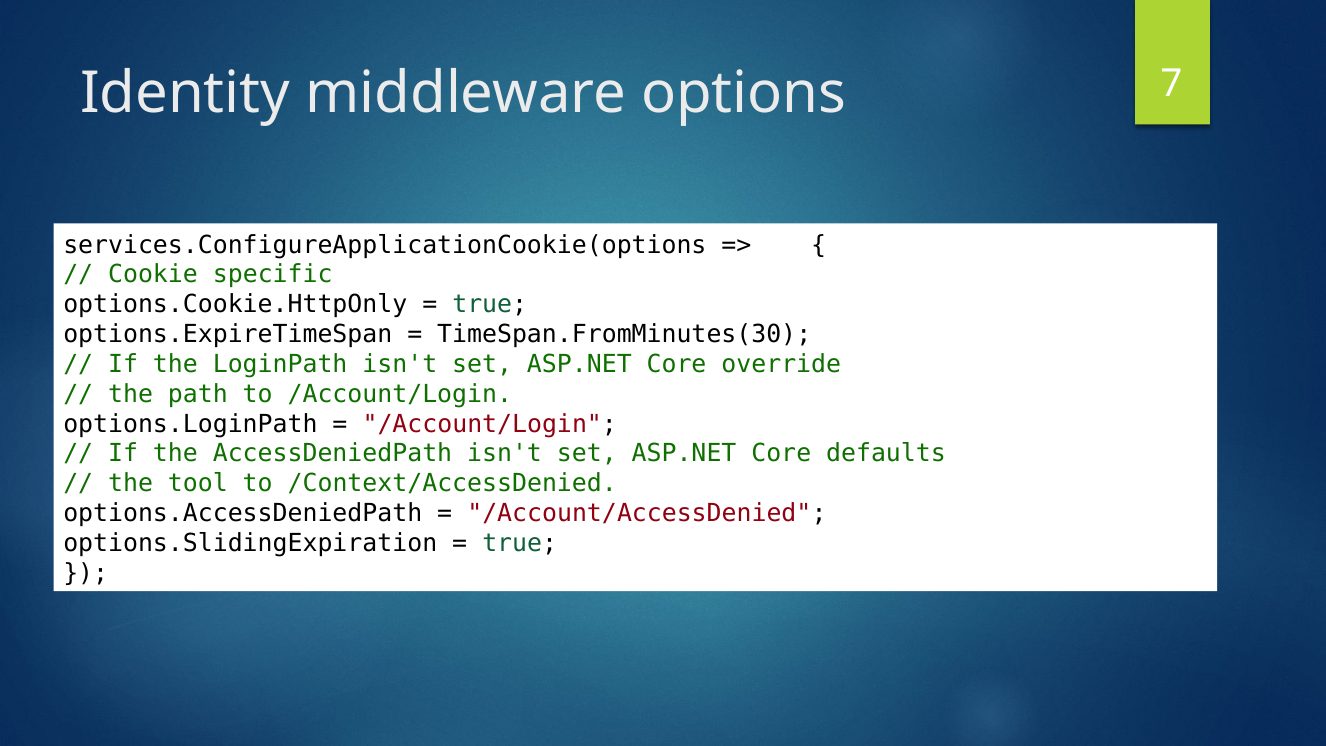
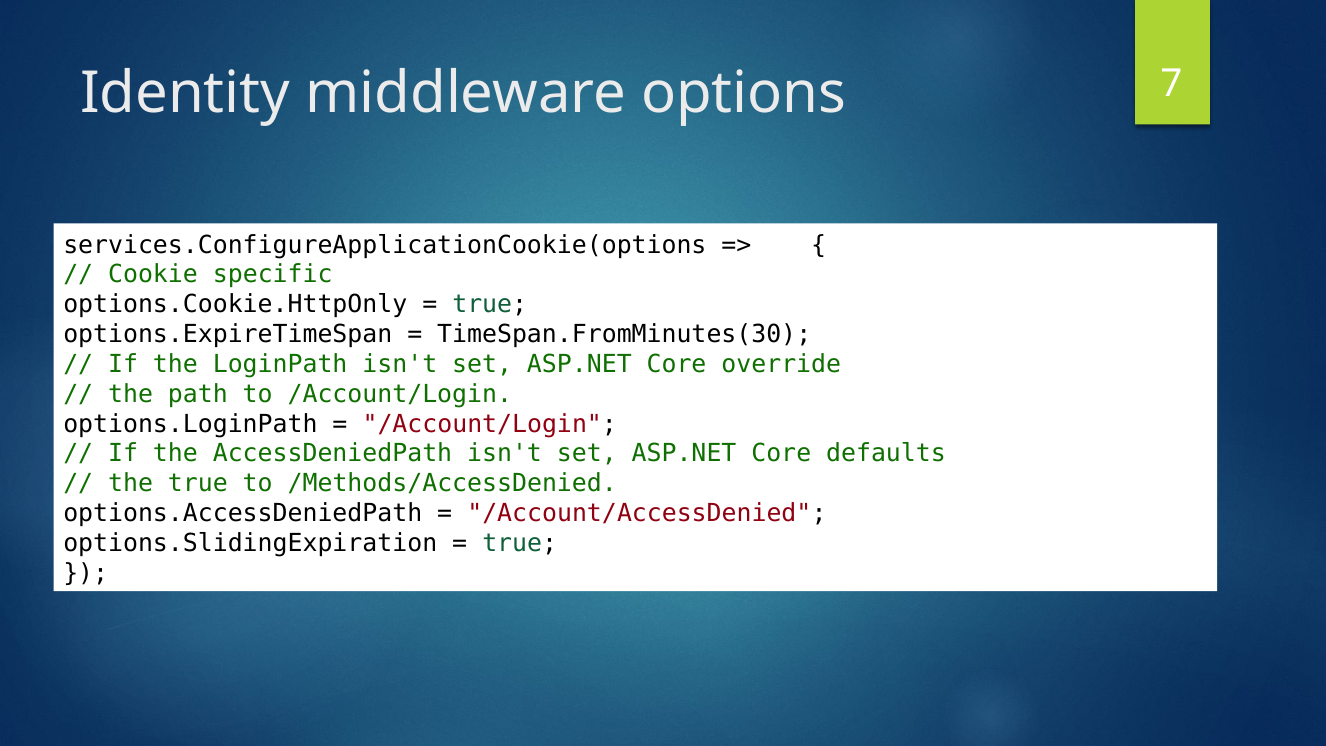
the tool: tool -> true
/Context/AccessDenied: /Context/AccessDenied -> /Methods/AccessDenied
